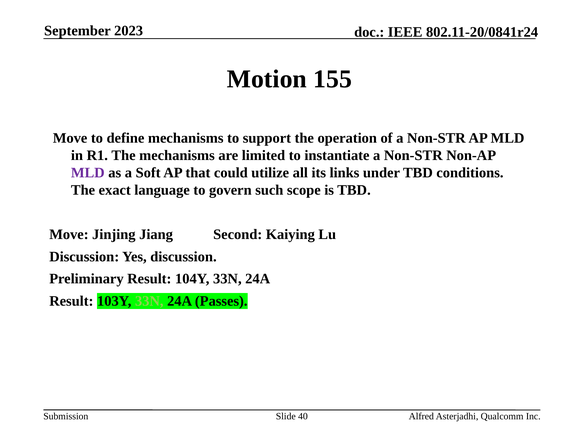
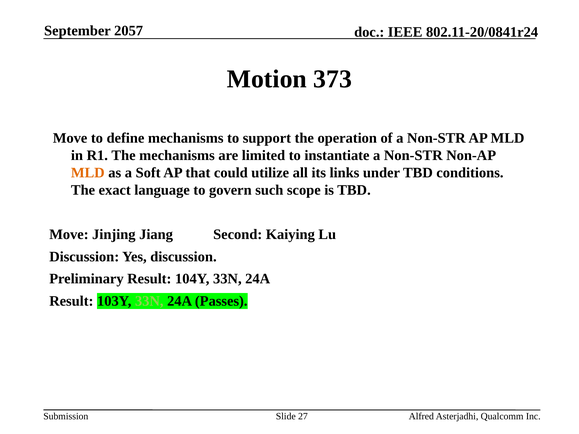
2023: 2023 -> 2057
155: 155 -> 373
MLD at (88, 173) colour: purple -> orange
40: 40 -> 27
